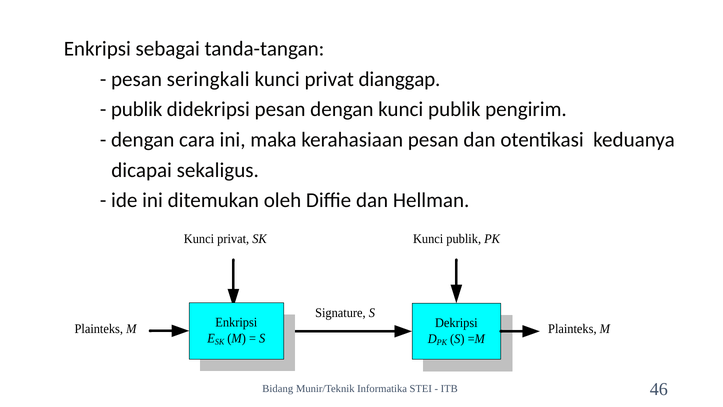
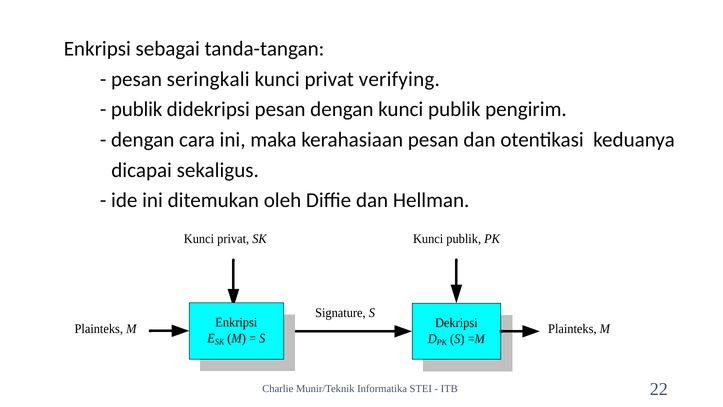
dianggap: dianggap -> verifying
Bidang: Bidang -> Charlie
46: 46 -> 22
